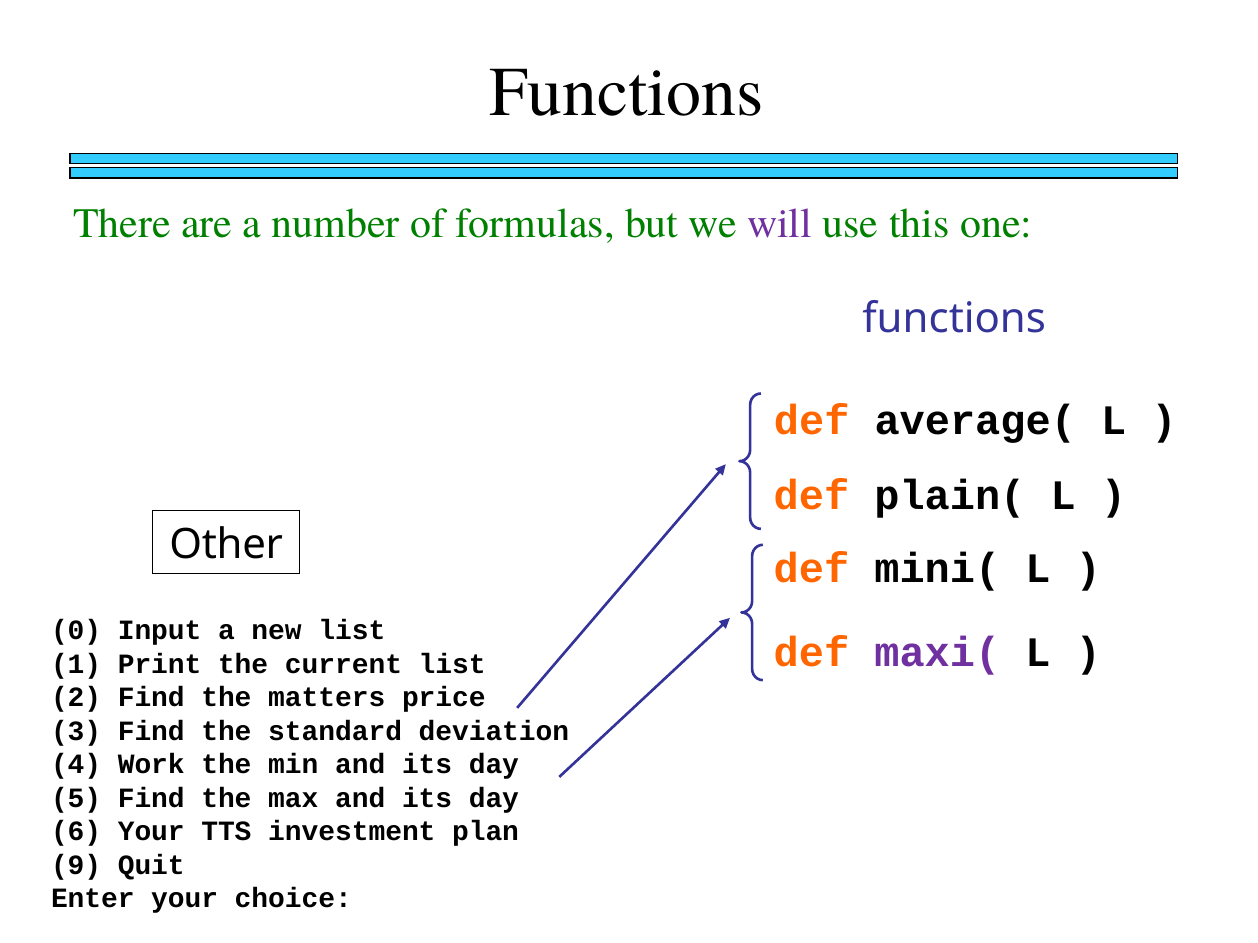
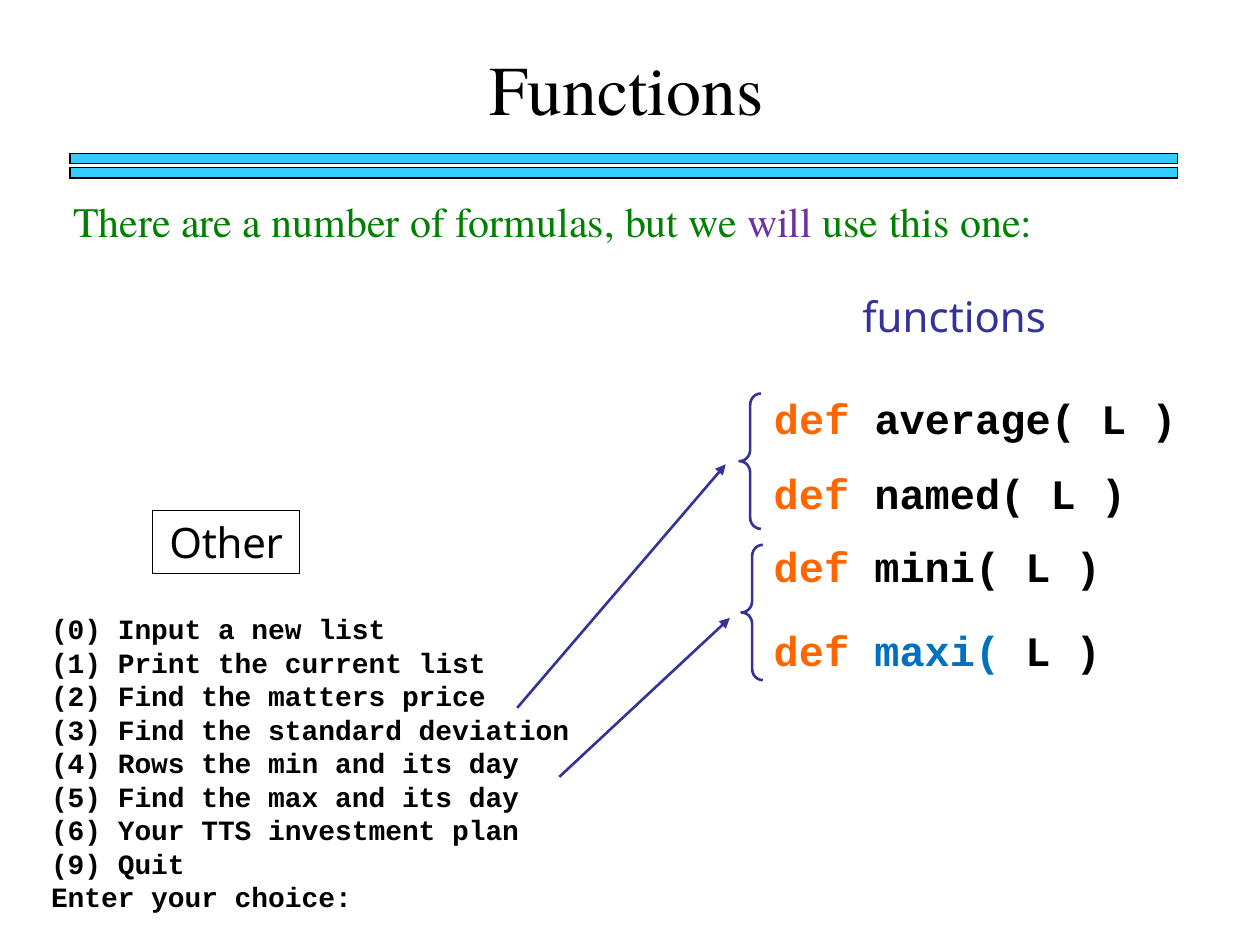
plain(: plain( -> named(
maxi( colour: purple -> blue
Work: Work -> Rows
